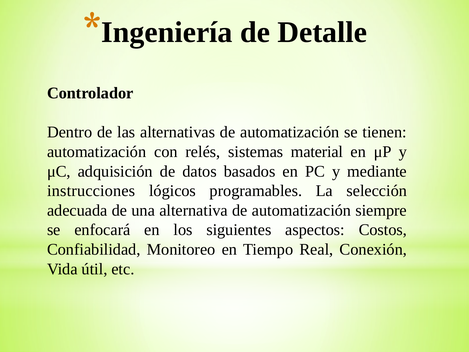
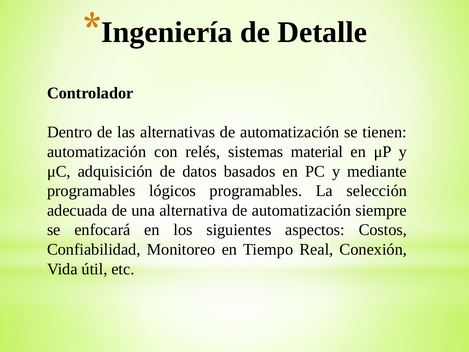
instrucciones at (91, 191): instrucciones -> programables
